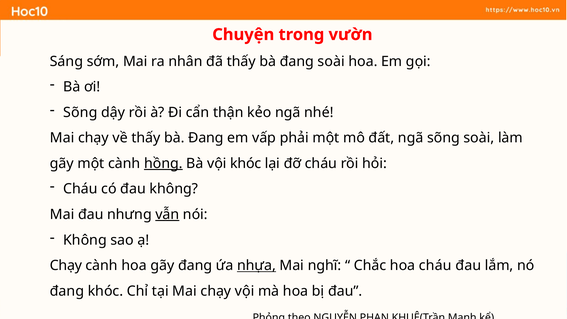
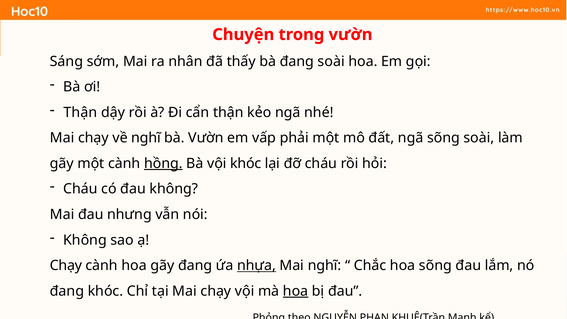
Sõng at (80, 112): Sõng -> Thận
về thấy: thấy -> nghĩ
Đang at (206, 138): Đang -> Vườn
vẫn underline: present -> none
hoa cháu: cháu -> sõng
hoa at (296, 291) underline: none -> present
